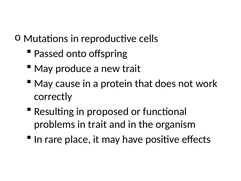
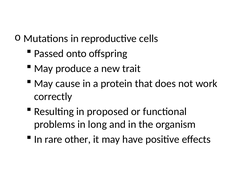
in trait: trait -> long
place: place -> other
